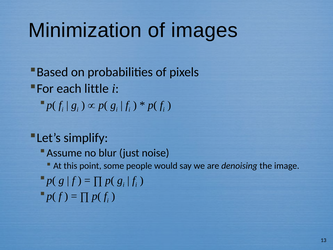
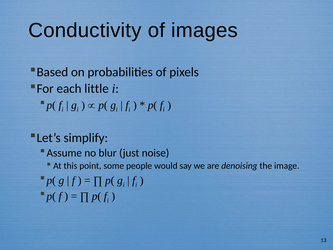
Minimization: Minimization -> Conductivity
